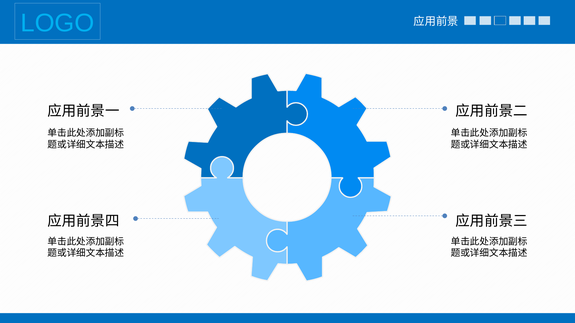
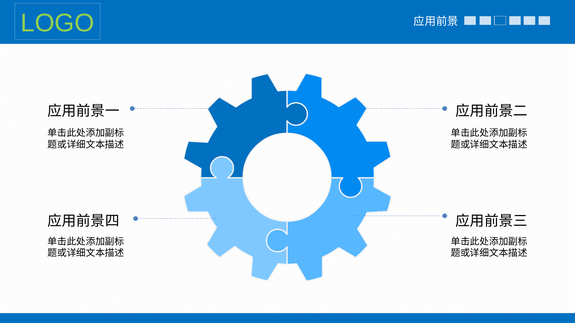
LOGO colour: light blue -> light green
